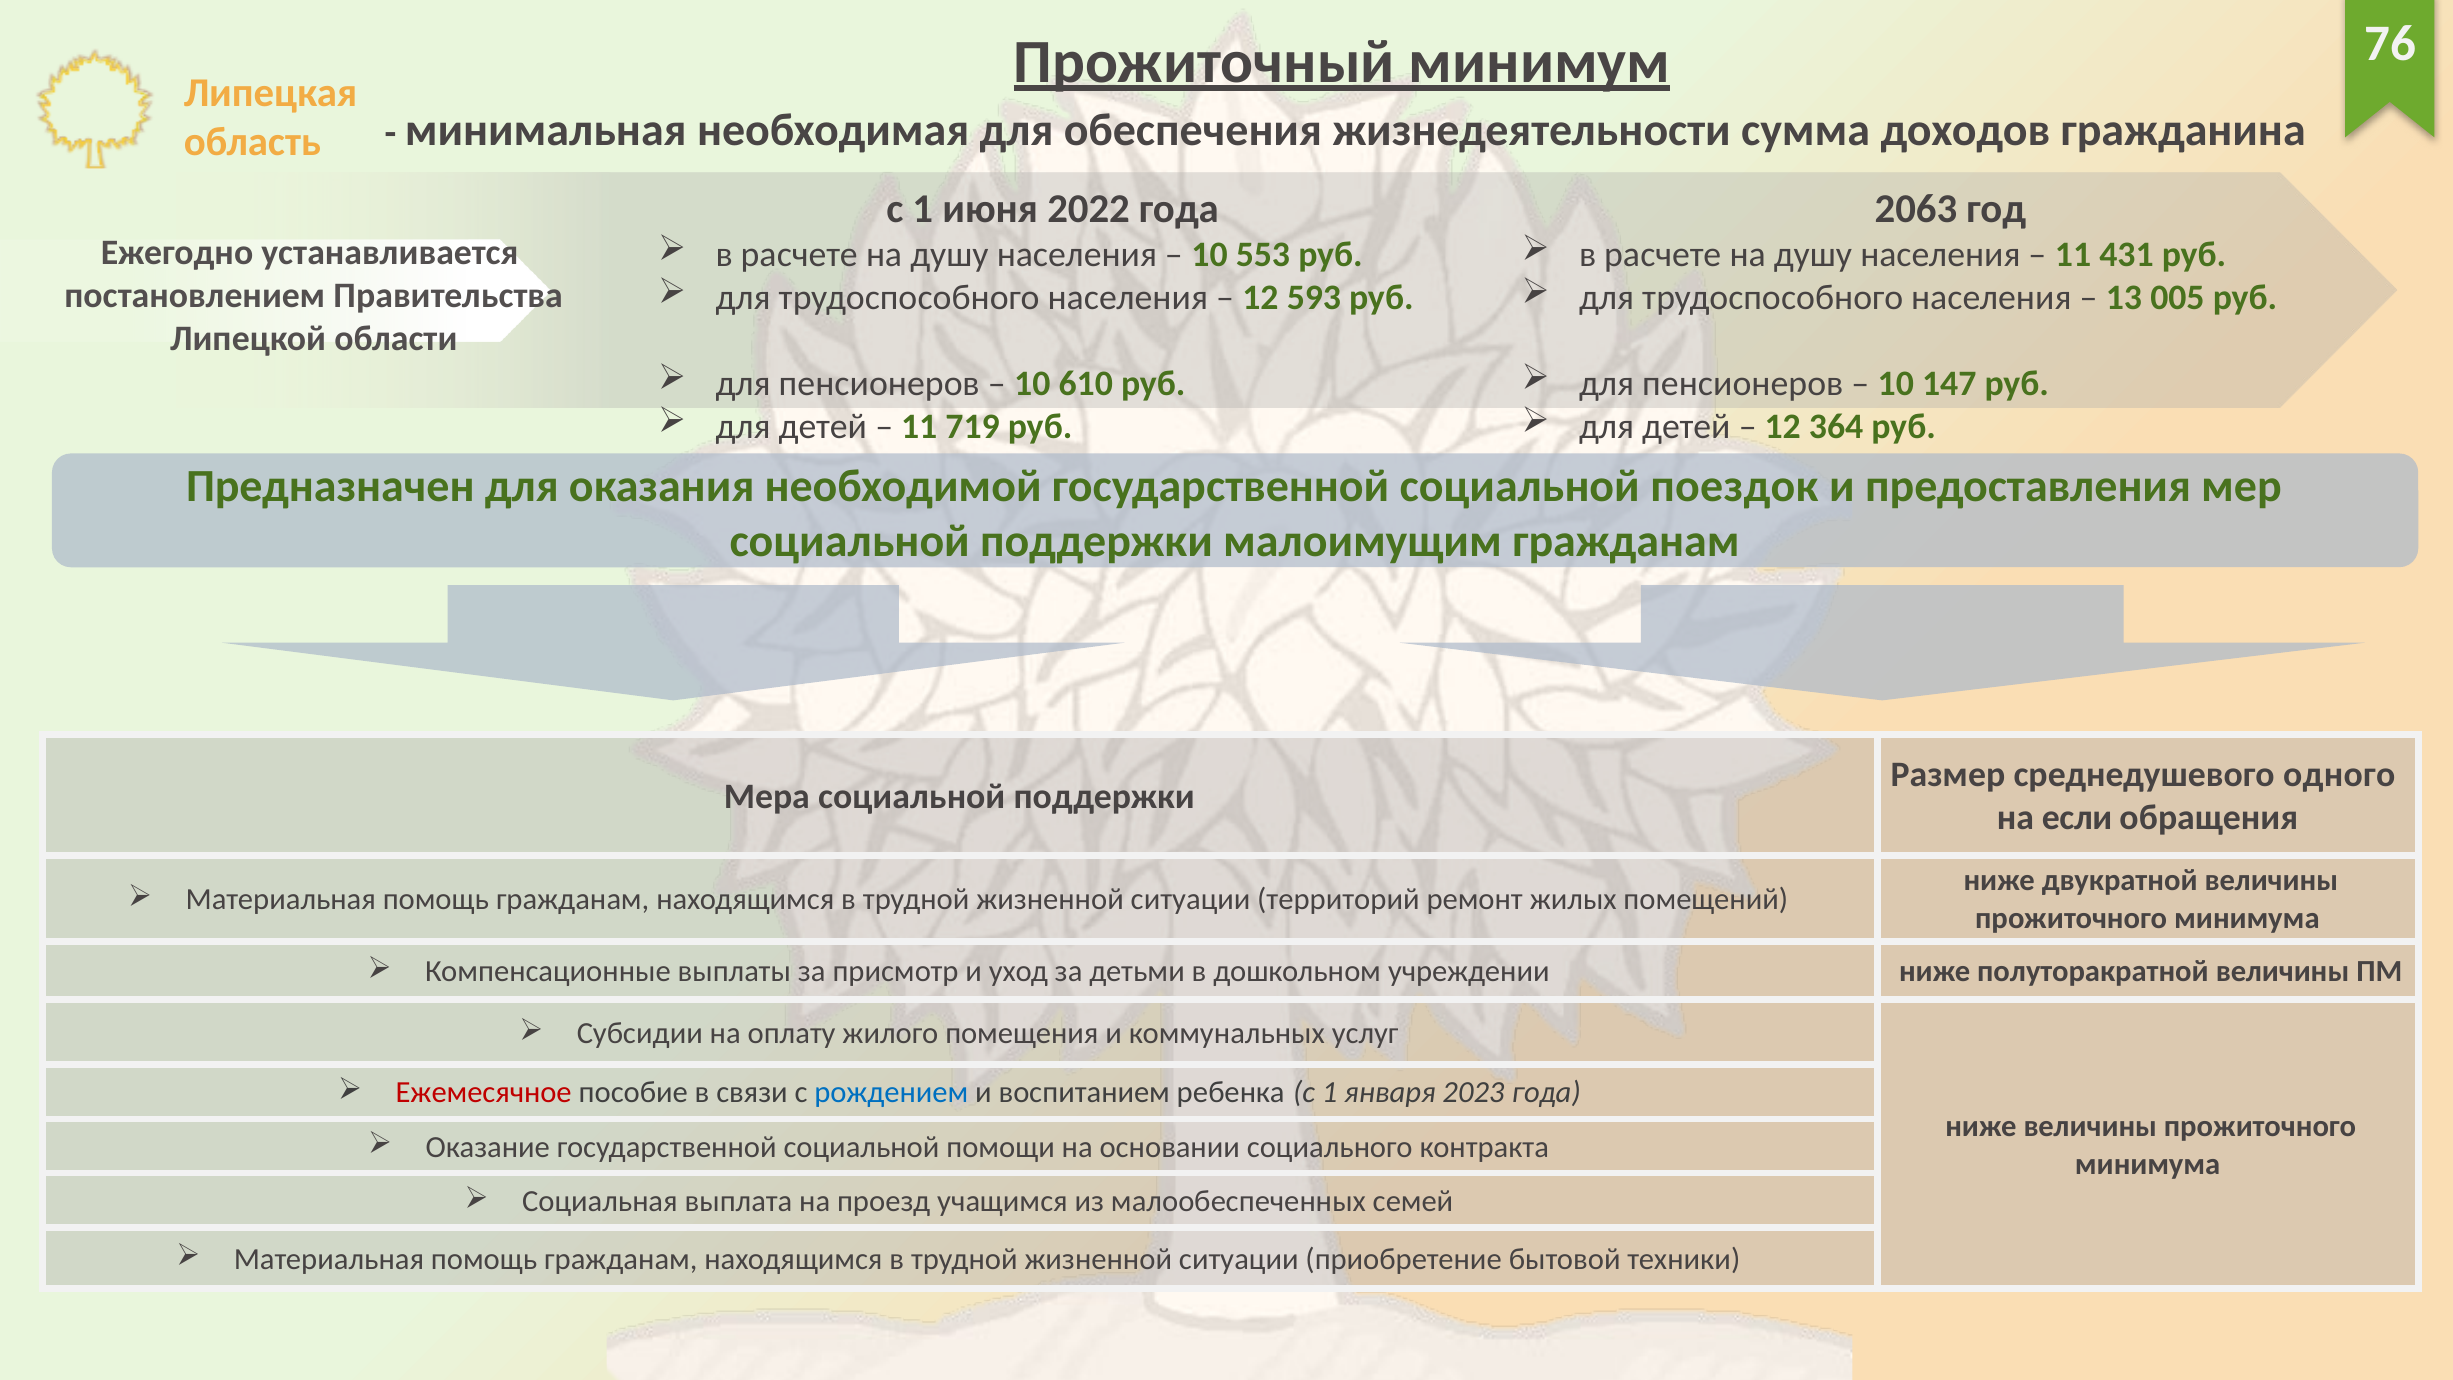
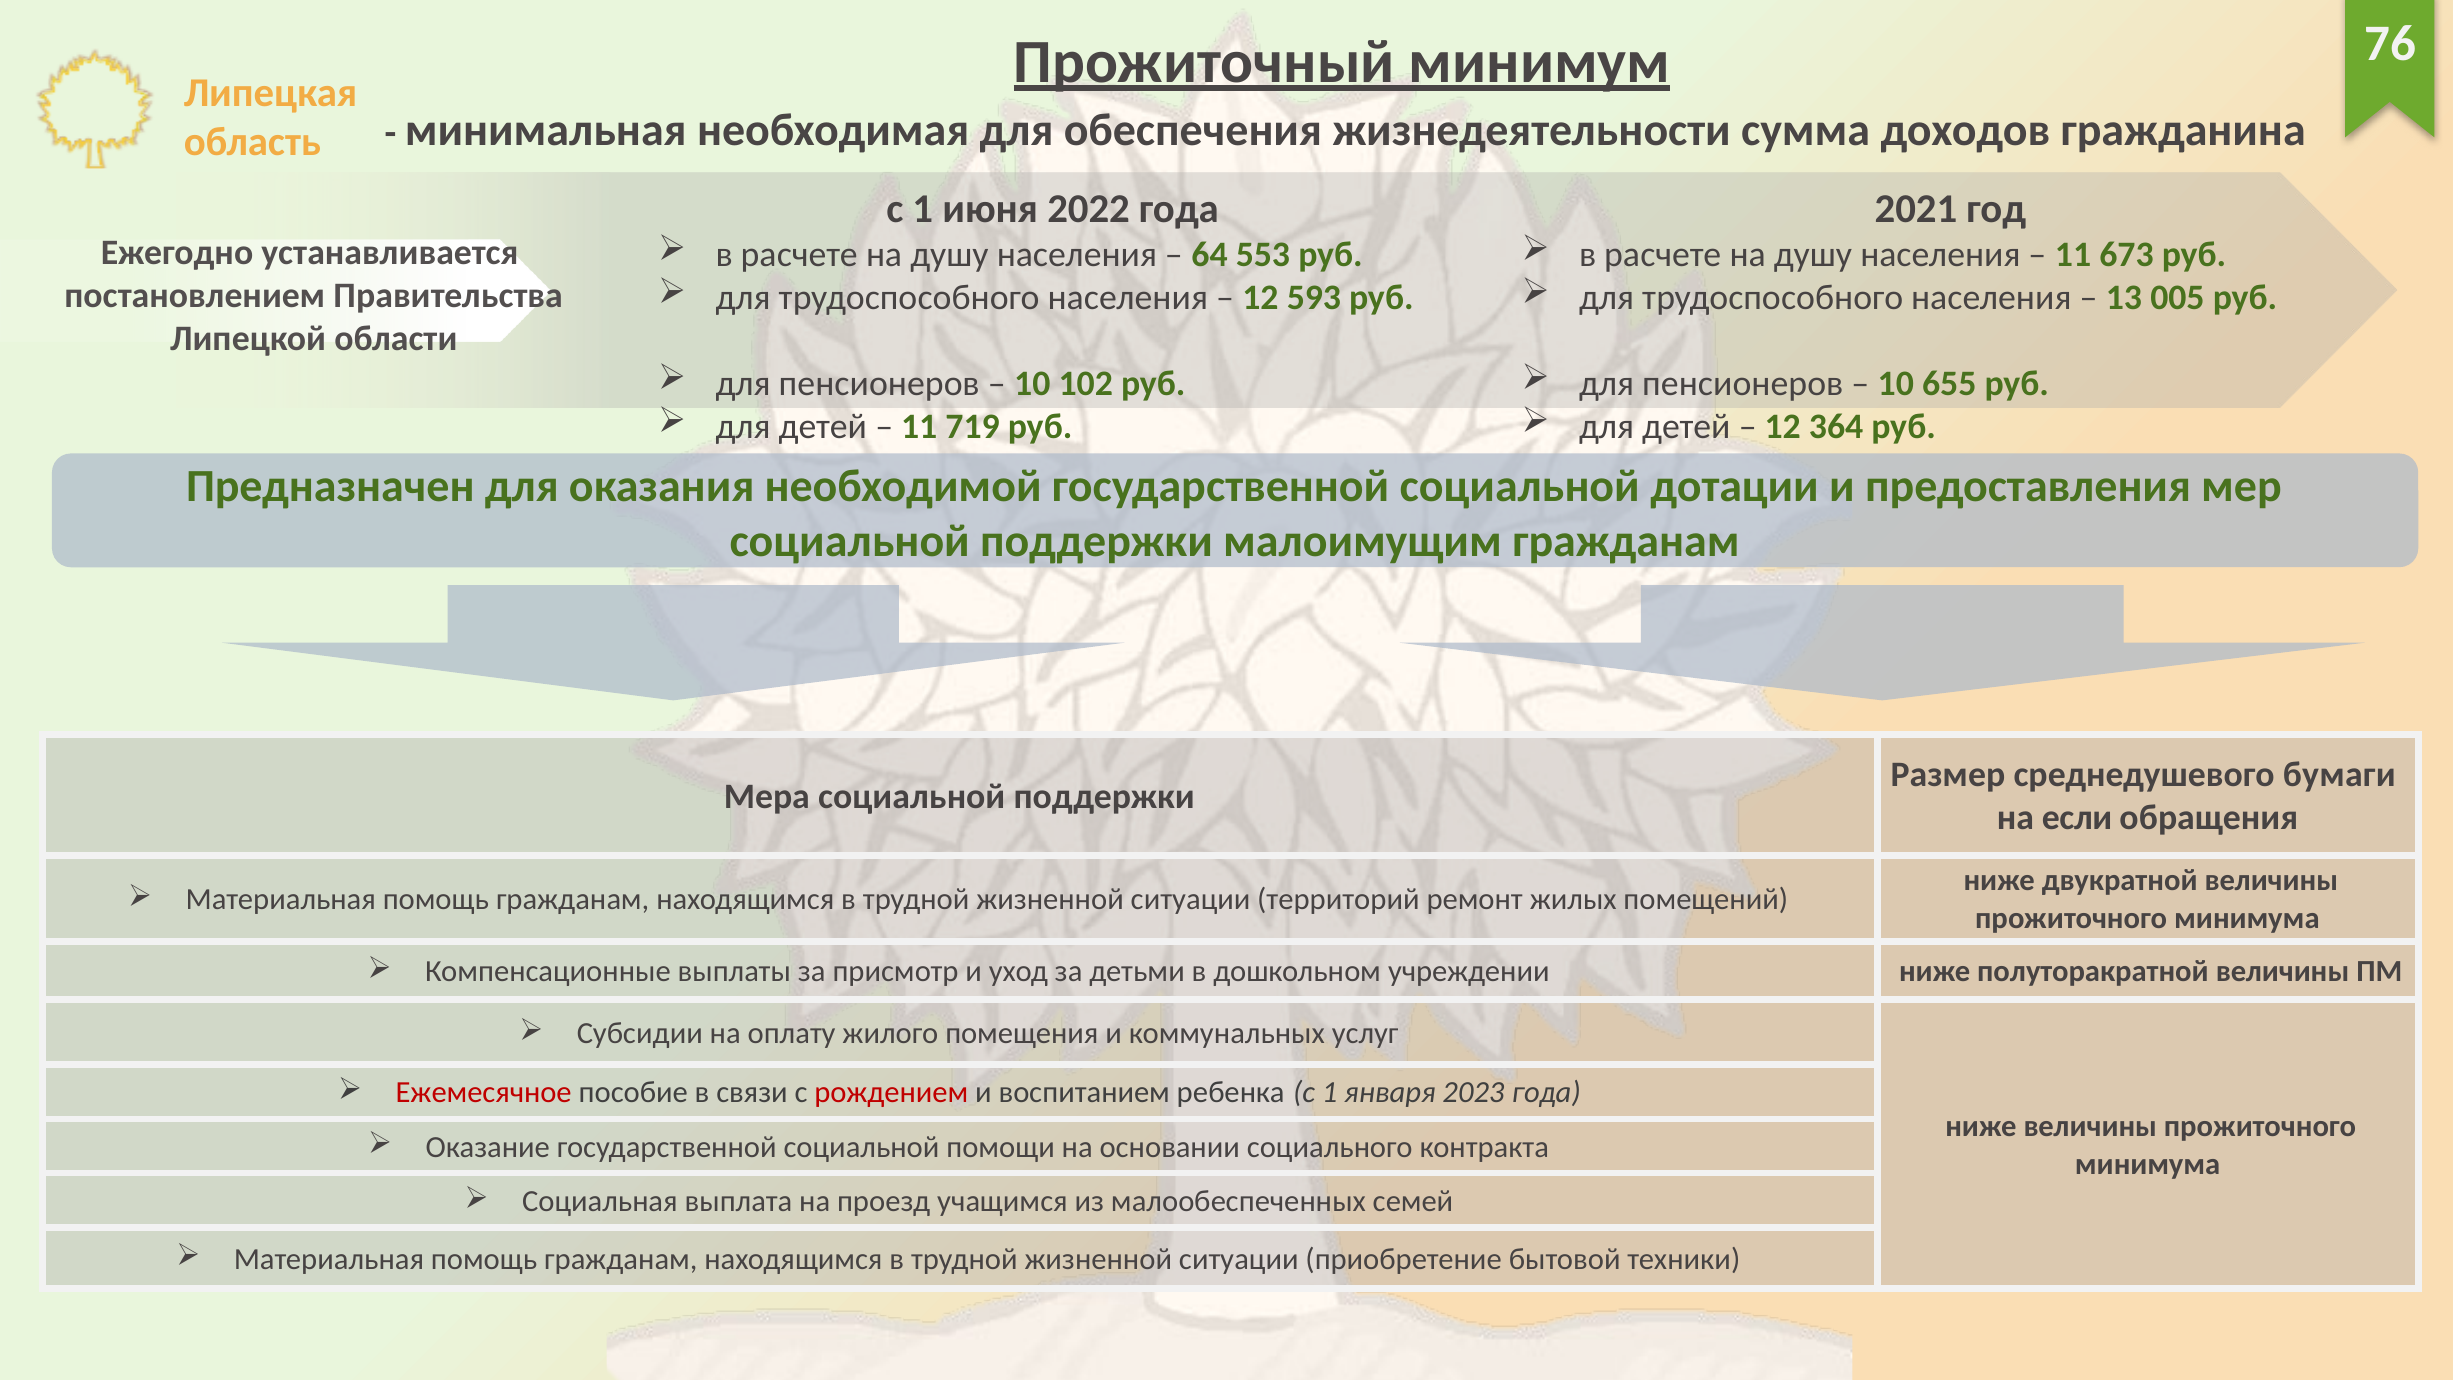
2063: 2063 -> 2021
431: 431 -> 673
10 at (1210, 255): 10 -> 64
610: 610 -> 102
147: 147 -> 655
поездок: поездок -> дотации
одного: одного -> бумаги
рождением colour: blue -> red
